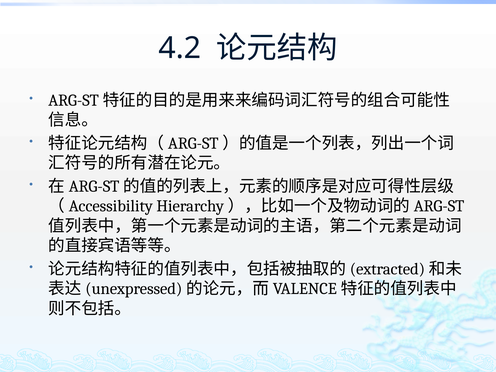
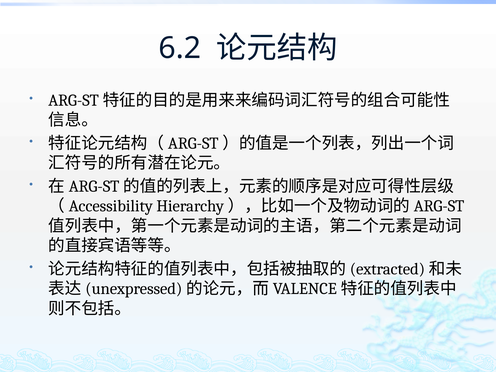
4.2: 4.2 -> 6.2
